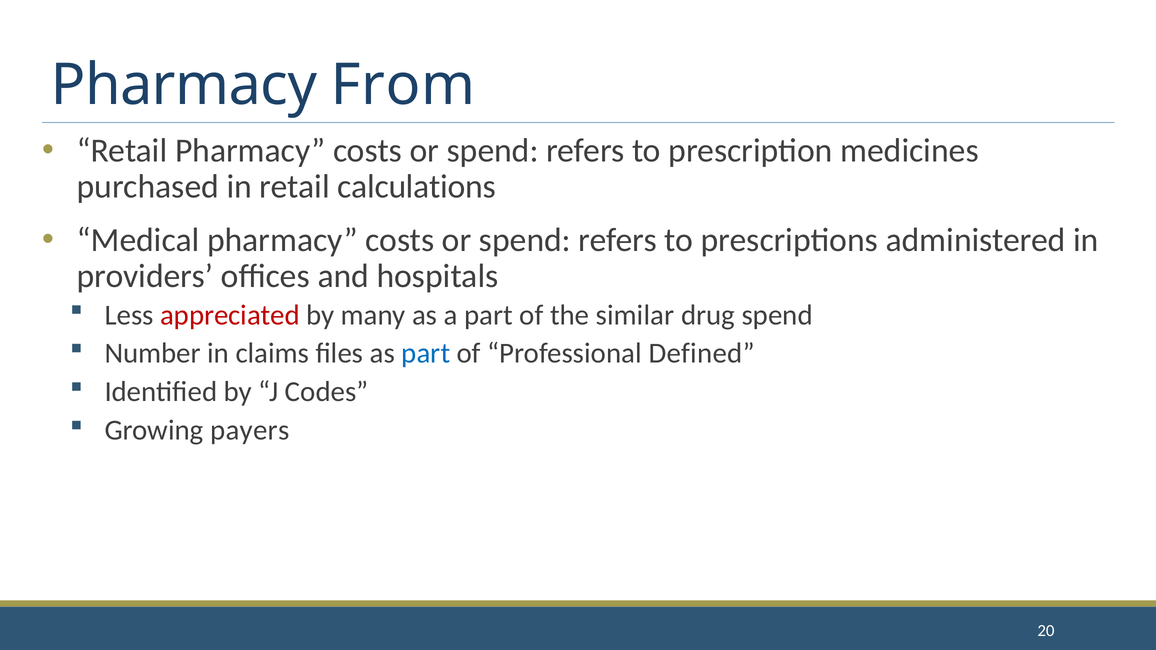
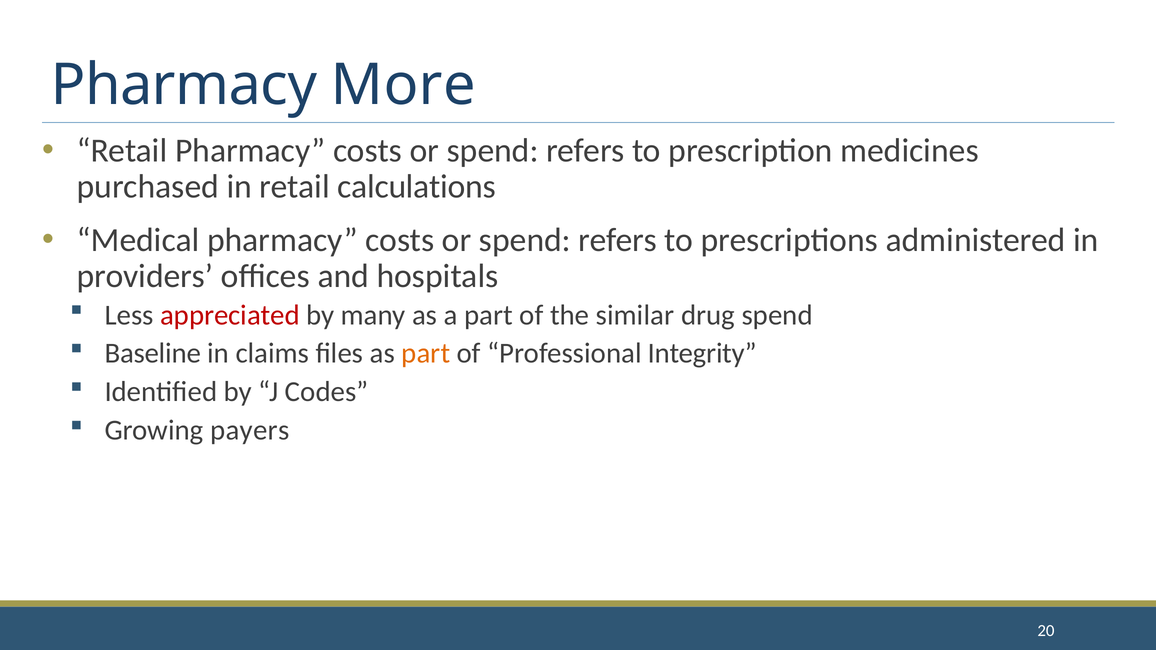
From: From -> More
Number: Number -> Baseline
part at (426, 354) colour: blue -> orange
Defined: Defined -> Integrity
